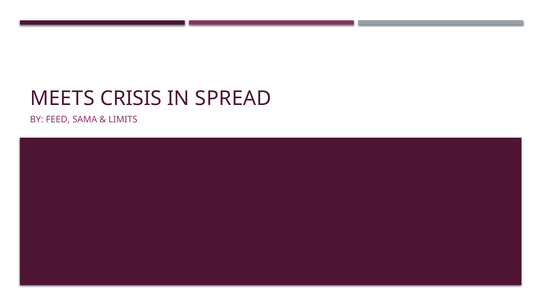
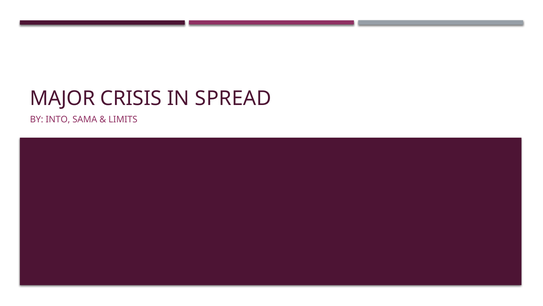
MEETS: MEETS -> MAJOR
FEED: FEED -> INTO
